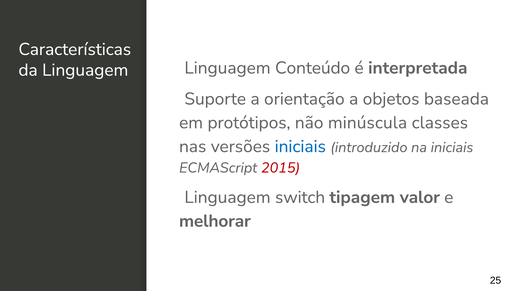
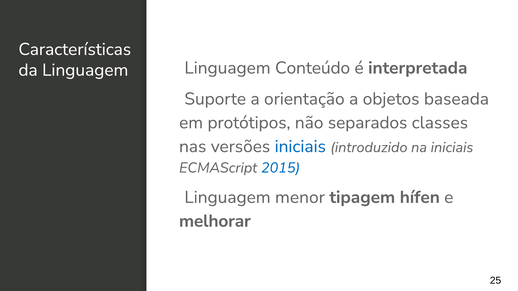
minúscula: minúscula -> separados
2015 colour: red -> blue
switch: switch -> menor
valor: valor -> hífen
